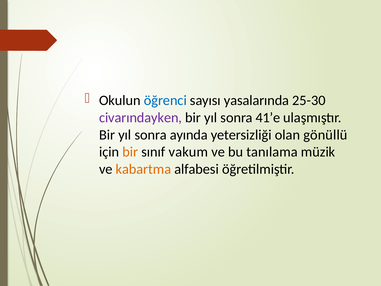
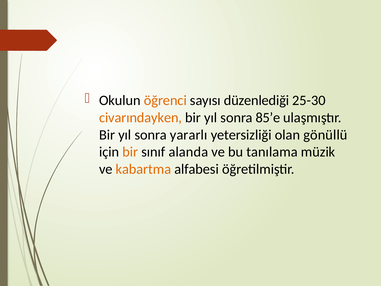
öğrenci colour: blue -> orange
yasalarında: yasalarında -> düzenlediği
civarındayken colour: purple -> orange
41’e: 41’e -> 85’e
ayında: ayında -> yararlı
vakum: vakum -> alanda
